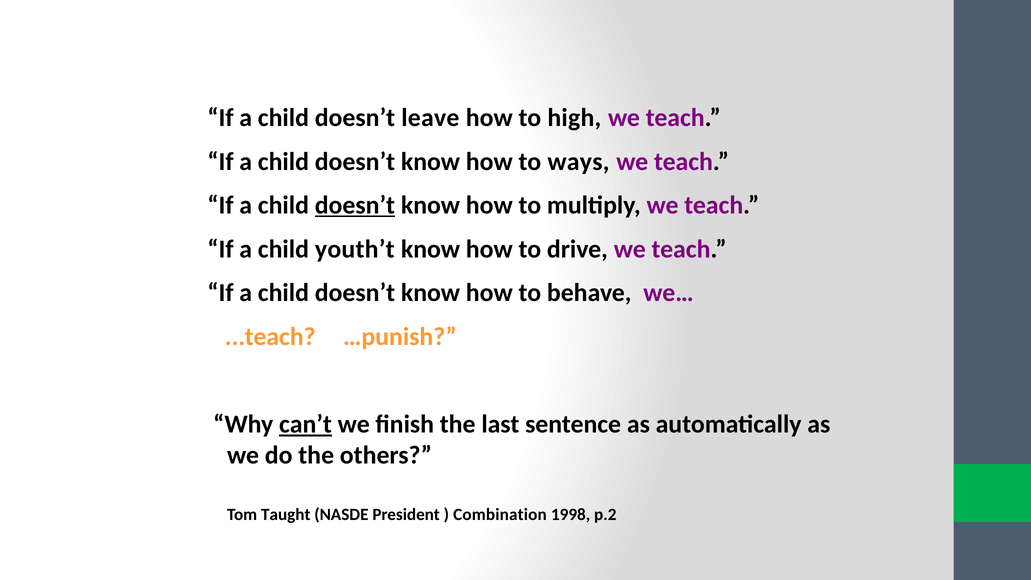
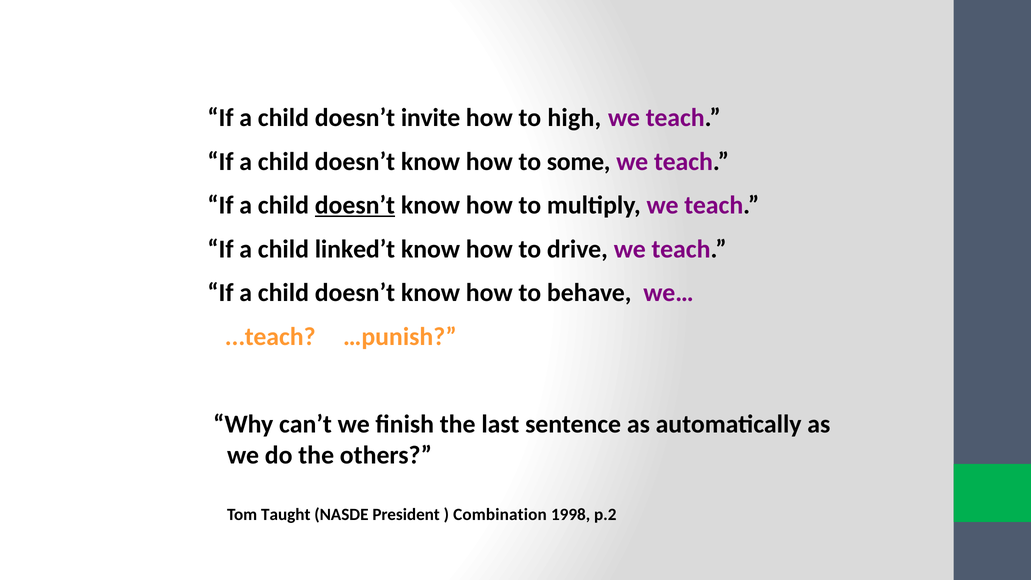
leave: leave -> invite
ways: ways -> some
youth’t: youth’t -> linked’t
can’t underline: present -> none
